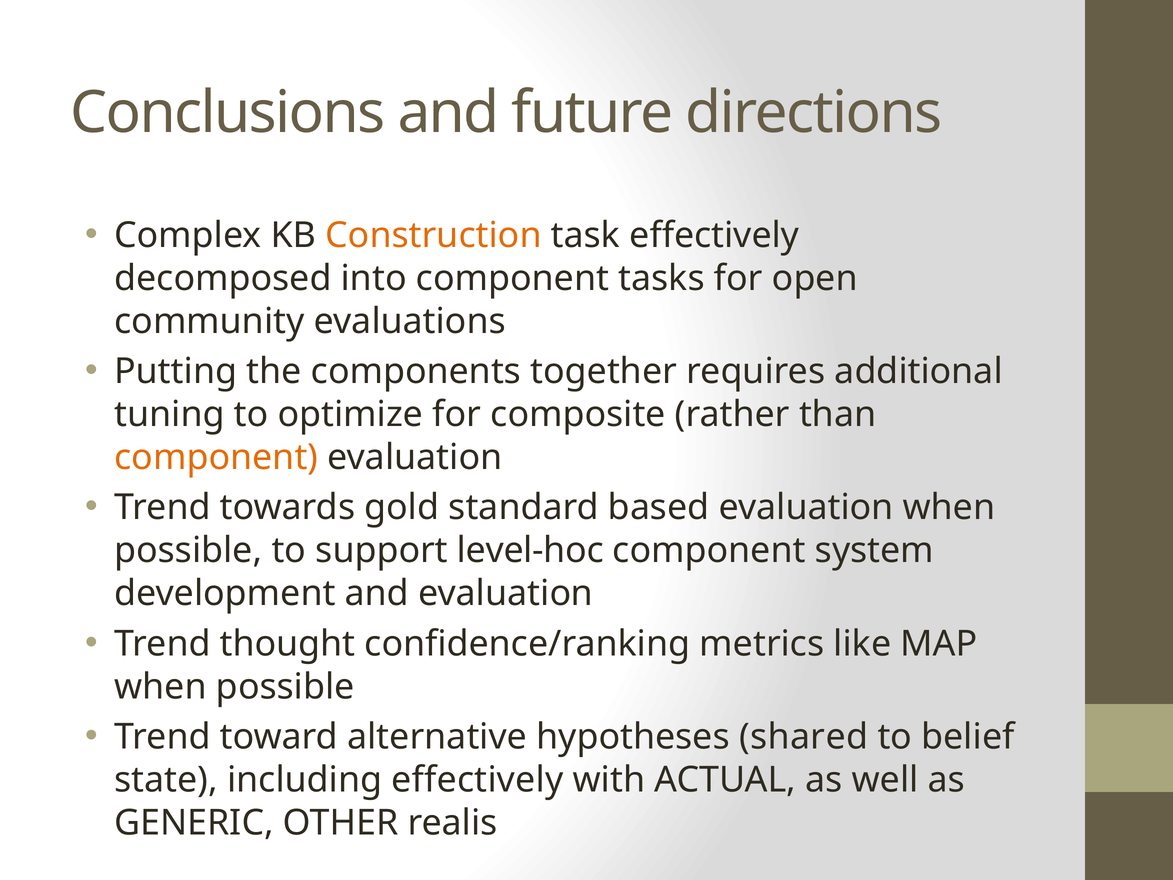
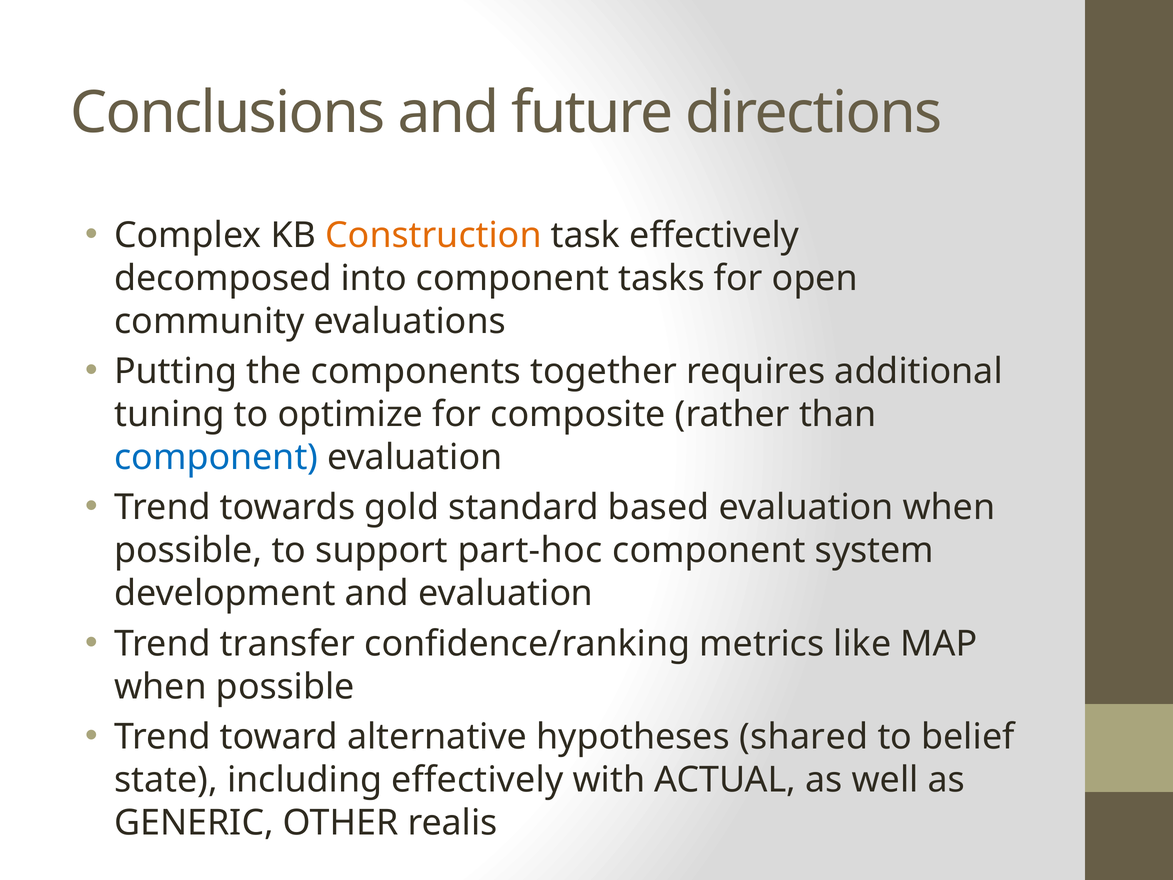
component at (216, 457) colour: orange -> blue
level-hoc: level-hoc -> part-hoc
thought: thought -> transfer
